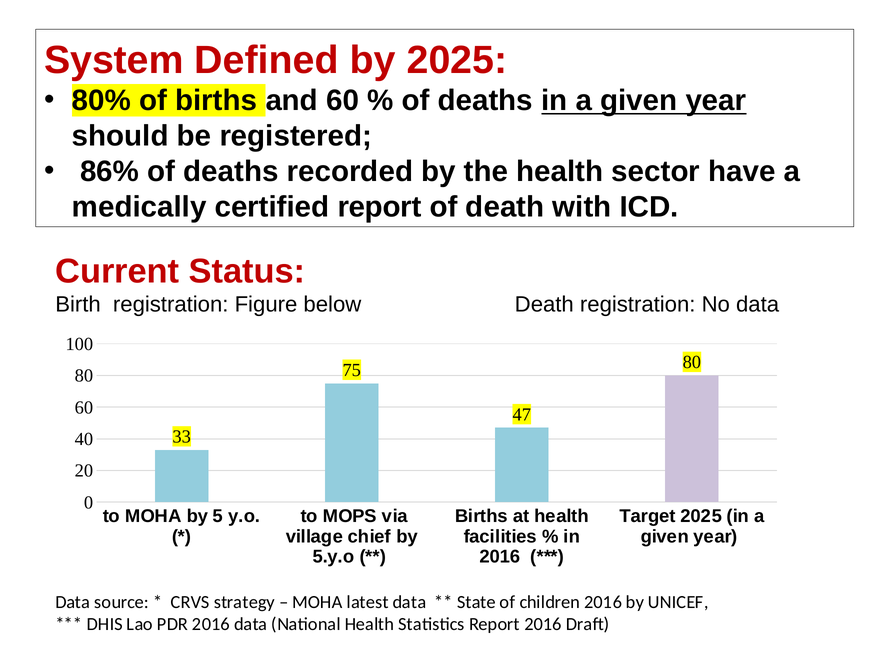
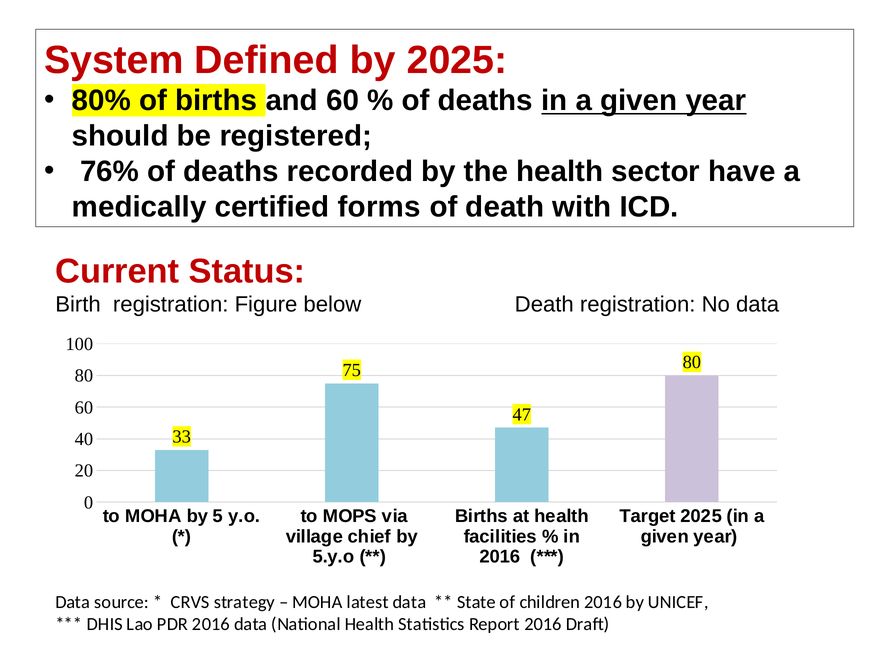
86%: 86% -> 76%
certified report: report -> forms
